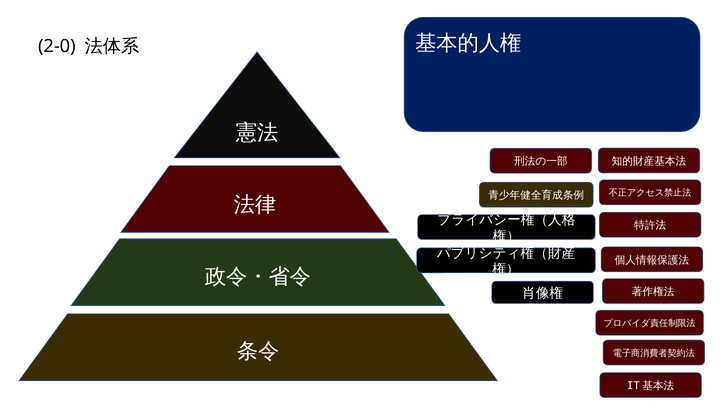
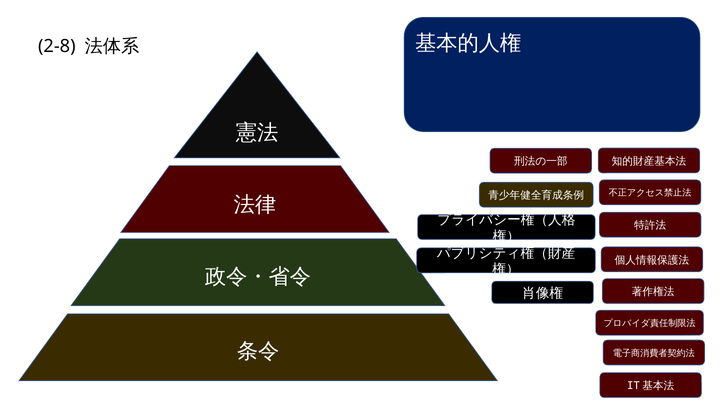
2-0: 2-0 -> 2-8
